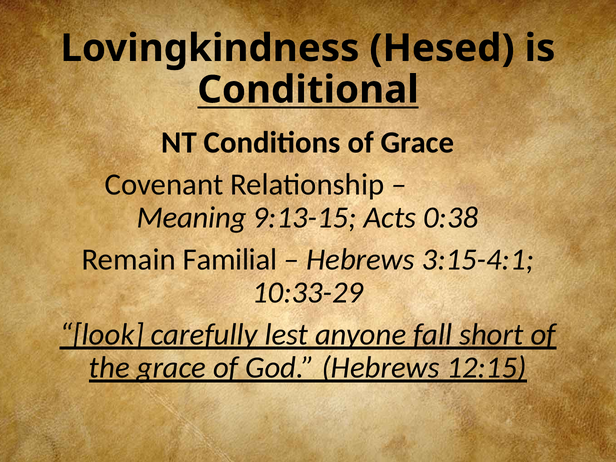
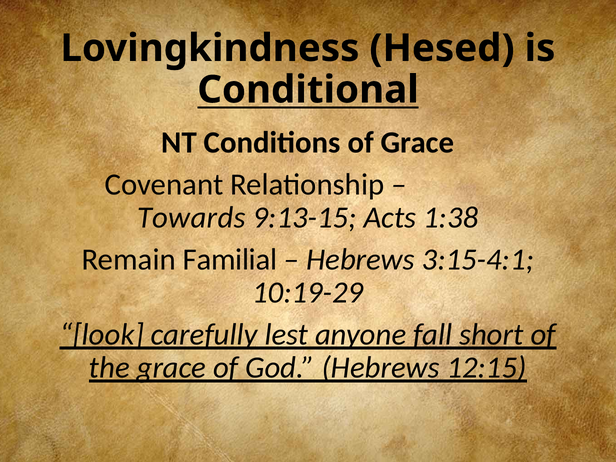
Meaning: Meaning -> Towards
0:38: 0:38 -> 1:38
10:33-29: 10:33-29 -> 10:19-29
